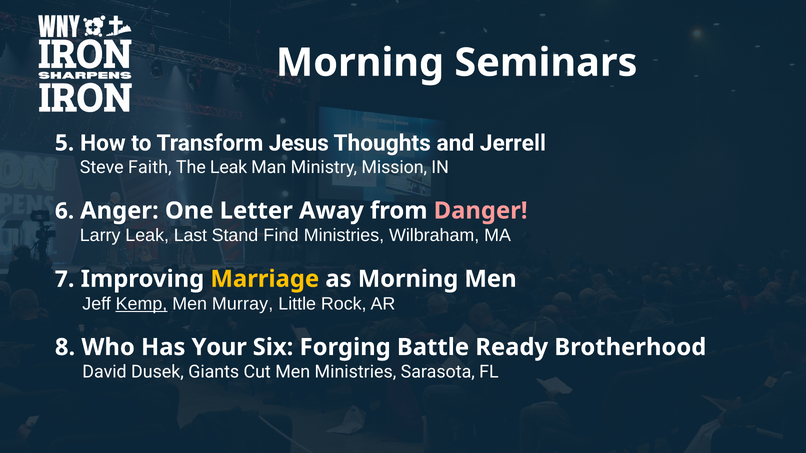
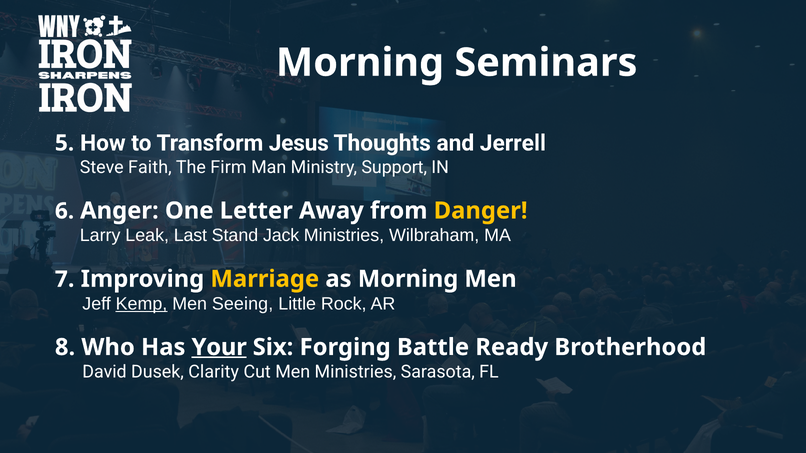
The Leak: Leak -> Firm
Mission: Mission -> Support
Danger colour: pink -> yellow
Find: Find -> Jack
Murray: Murray -> Seeing
Your underline: none -> present
Giants: Giants -> Clarity
